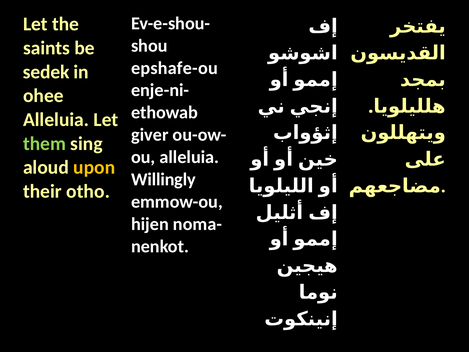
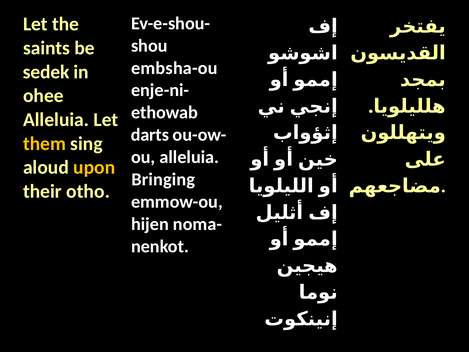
epshafe-ou: epshafe-ou -> embsha-ou
giver: giver -> darts
them colour: light green -> yellow
Willingly: Willingly -> Bringing
